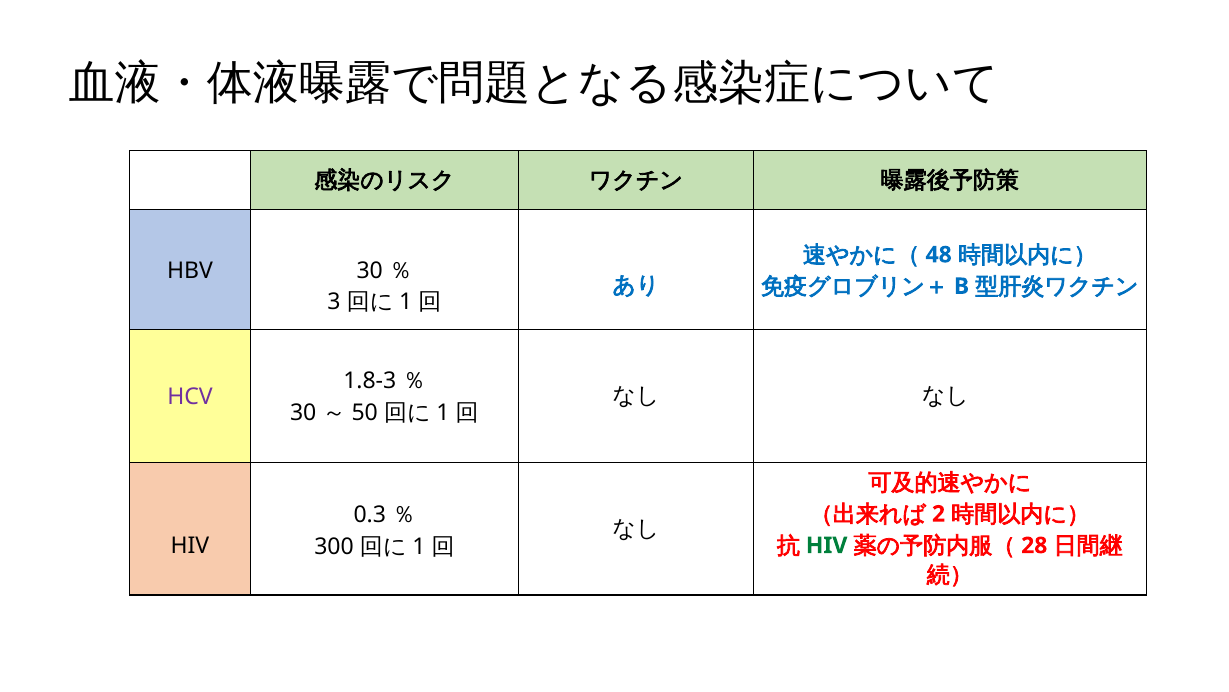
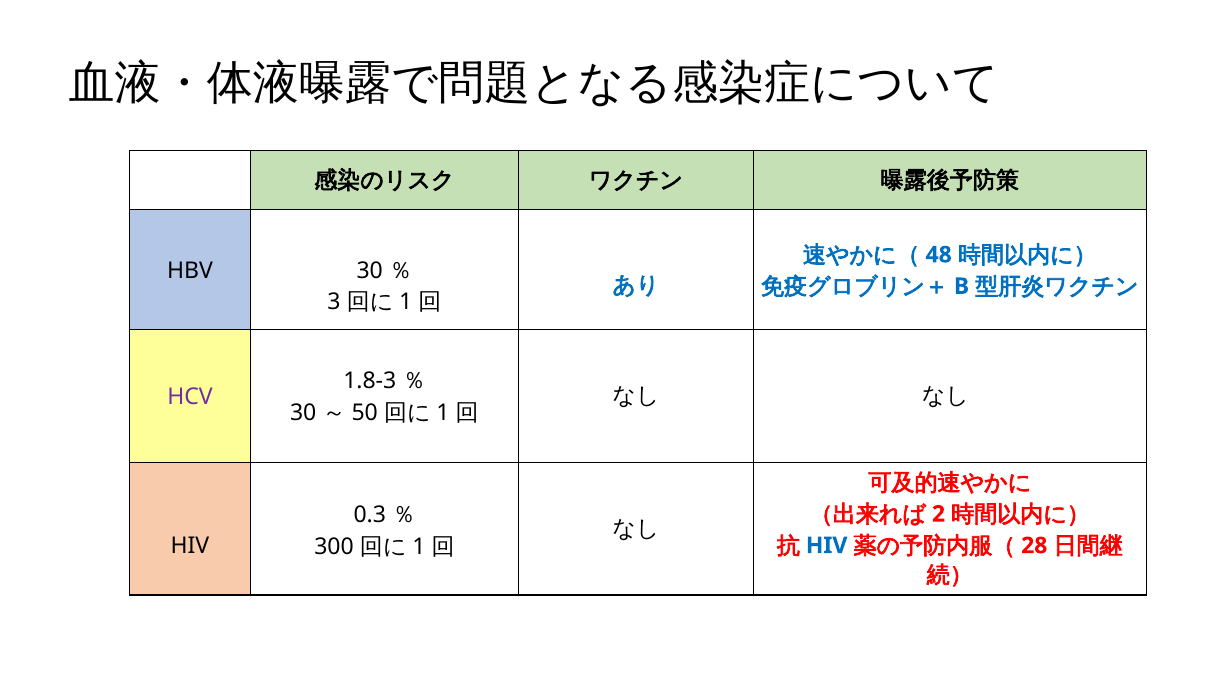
HIV at (827, 545) colour: green -> blue
